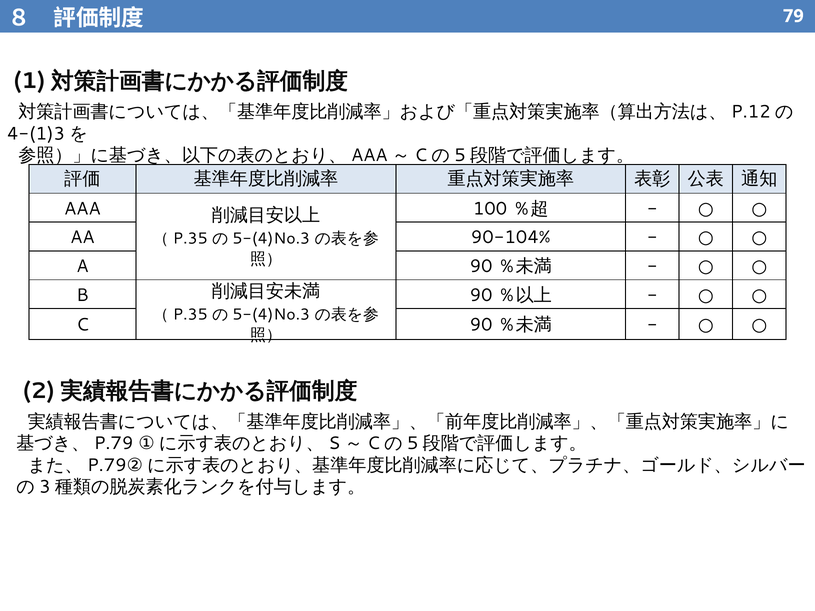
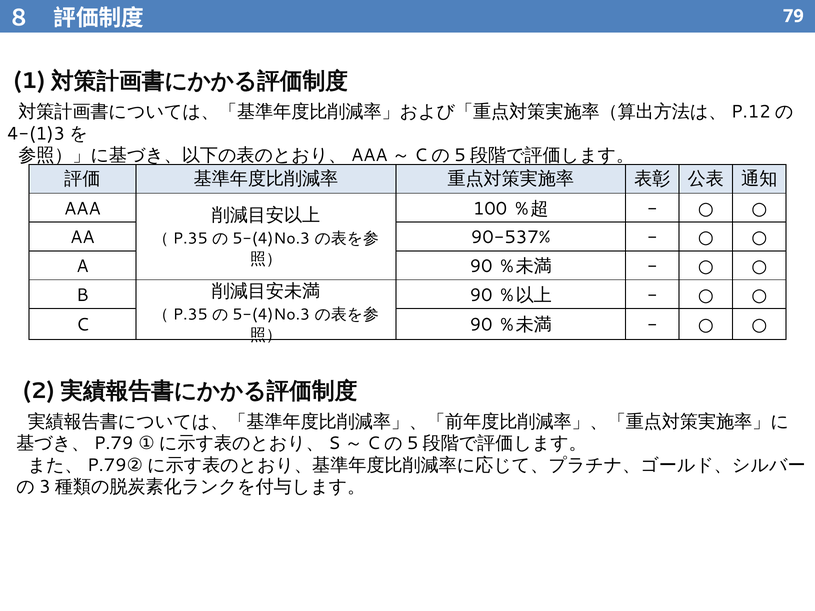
90-104%: 90-104% -> 90-537%
